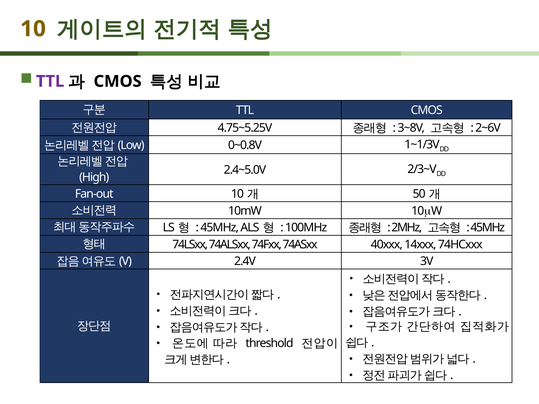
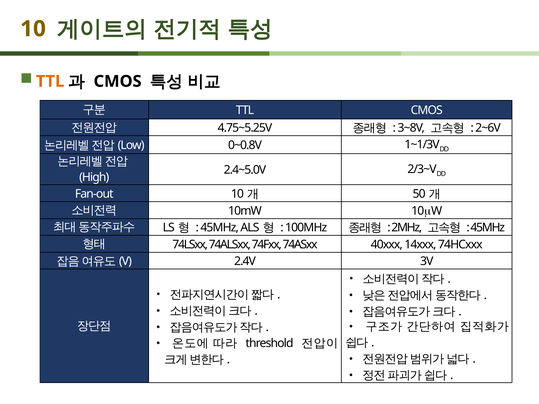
TTL at (50, 81) colour: purple -> orange
